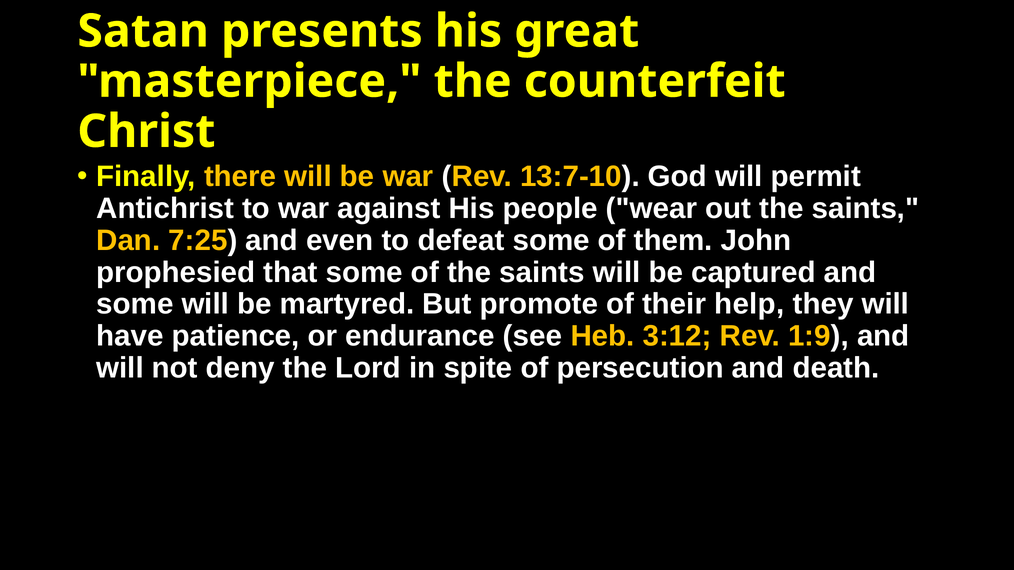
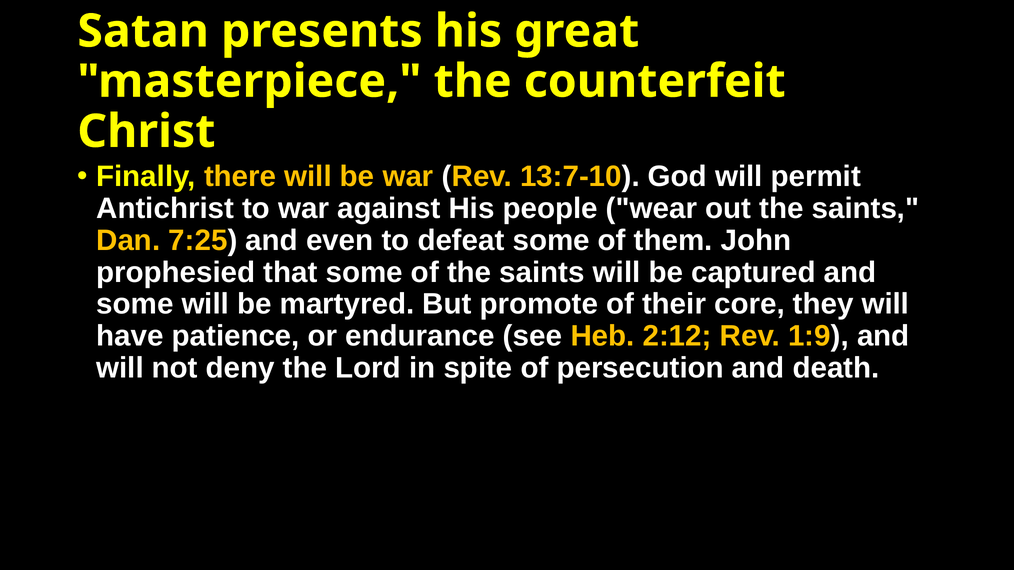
help: help -> core
3:12: 3:12 -> 2:12
